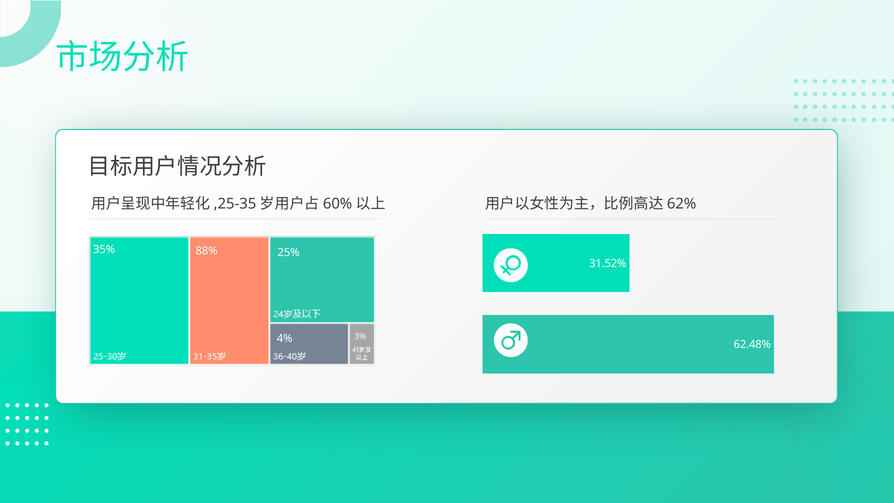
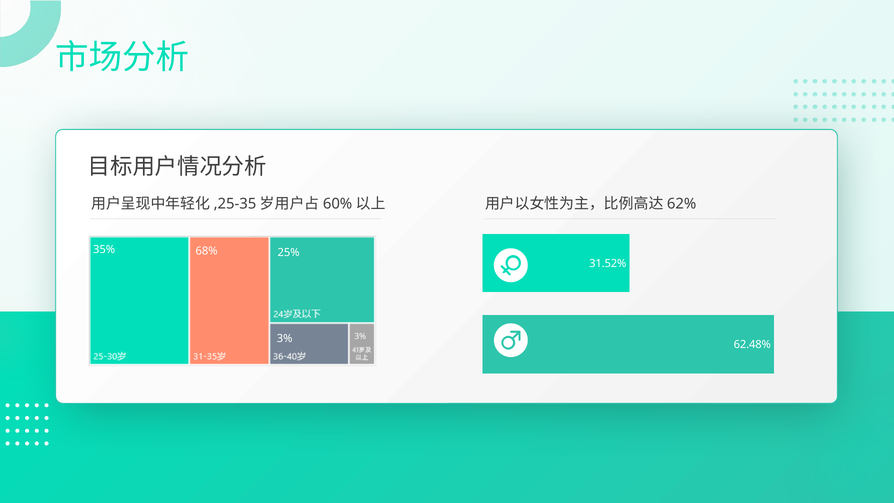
88%: 88% -> 68%
4% at (285, 338): 4% -> 3%
